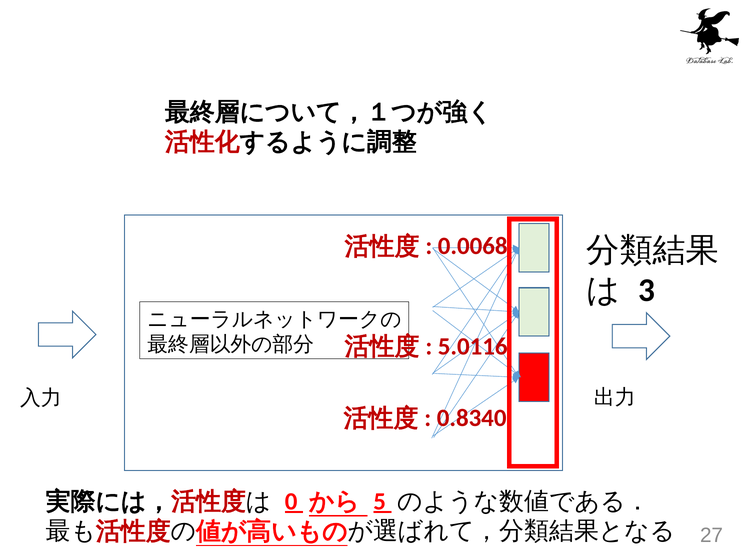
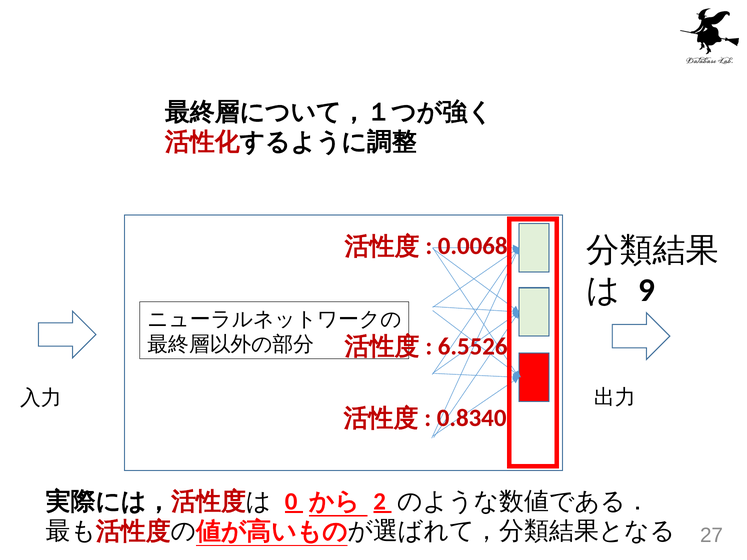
3: 3 -> 9
5.0116: 5.0116 -> 6.5526
5: 5 -> 2
